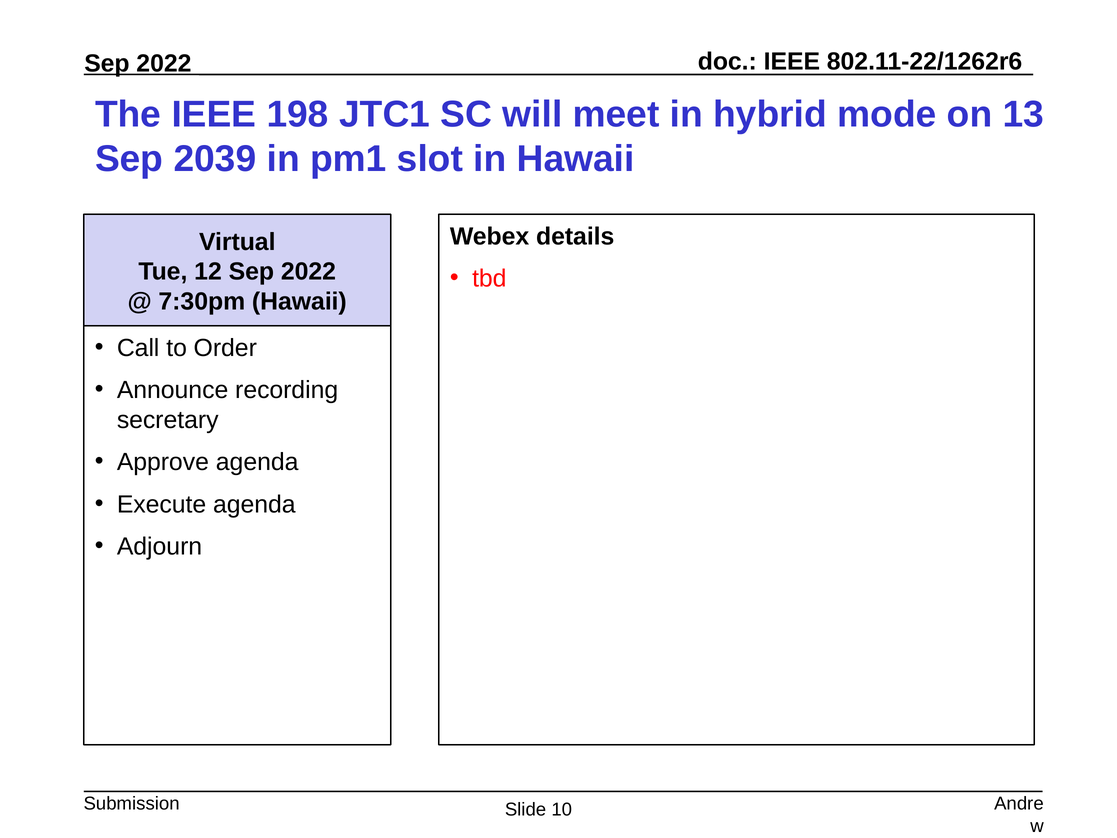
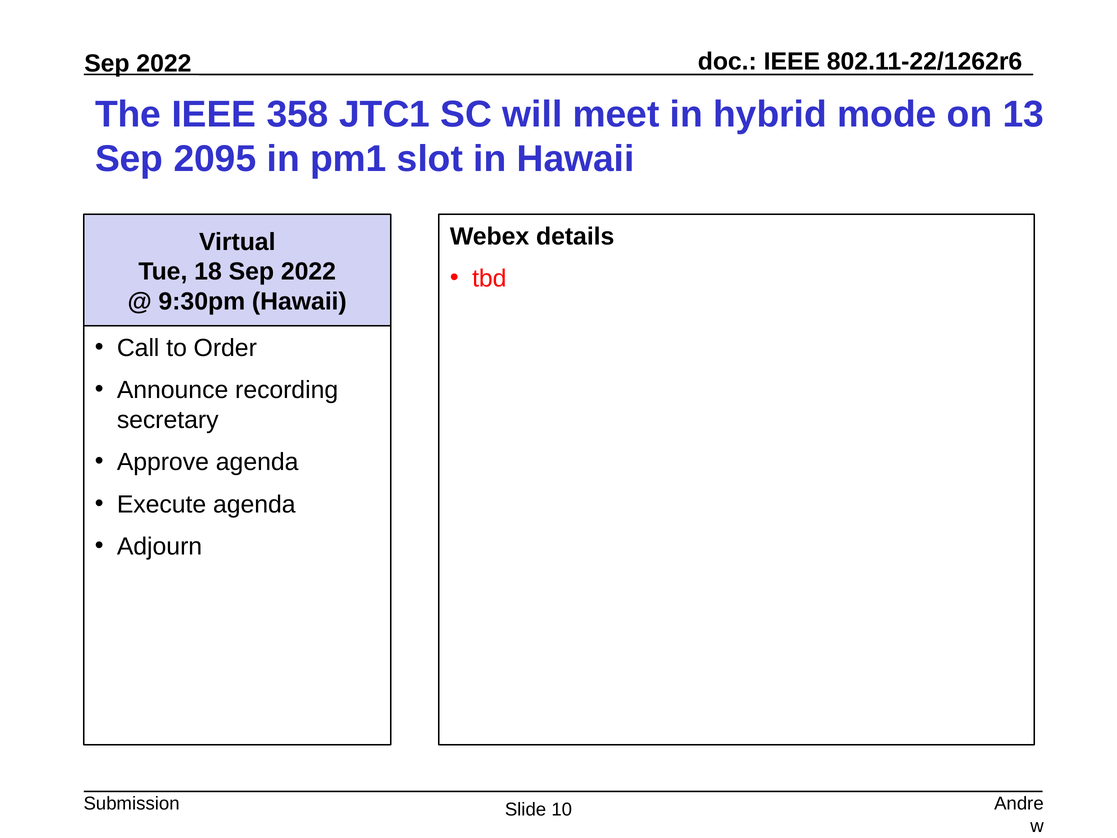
198: 198 -> 358
2039: 2039 -> 2095
12: 12 -> 18
7:30pm: 7:30pm -> 9:30pm
